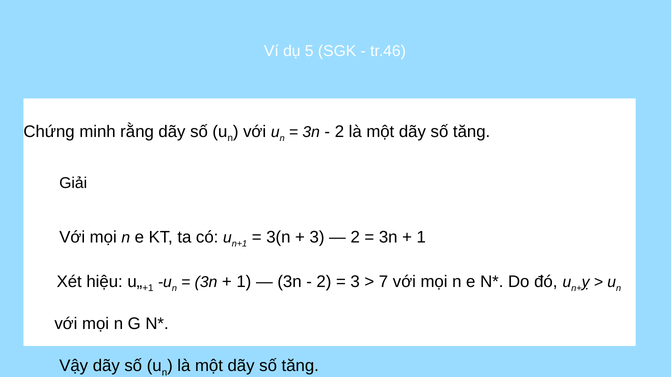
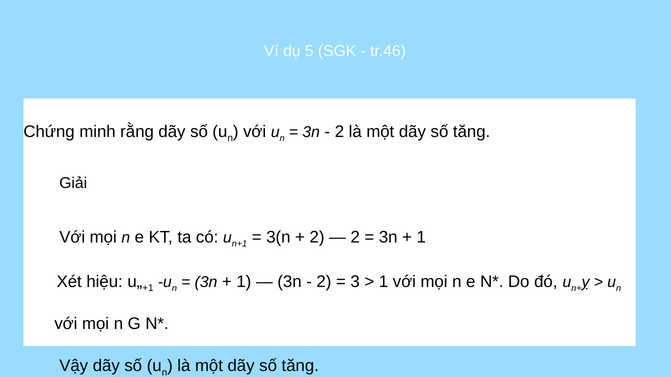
3 at (317, 238): 3 -> 2
7 at (384, 282): 7 -> 1
